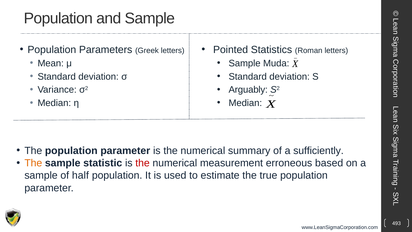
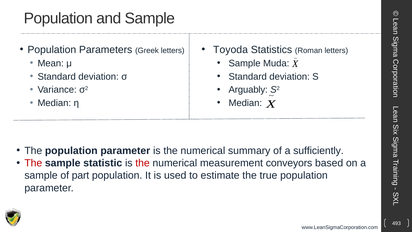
Pointed: Pointed -> Toyoda
The at (33, 163) colour: orange -> red
erroneous: erroneous -> conveyors
half: half -> part
